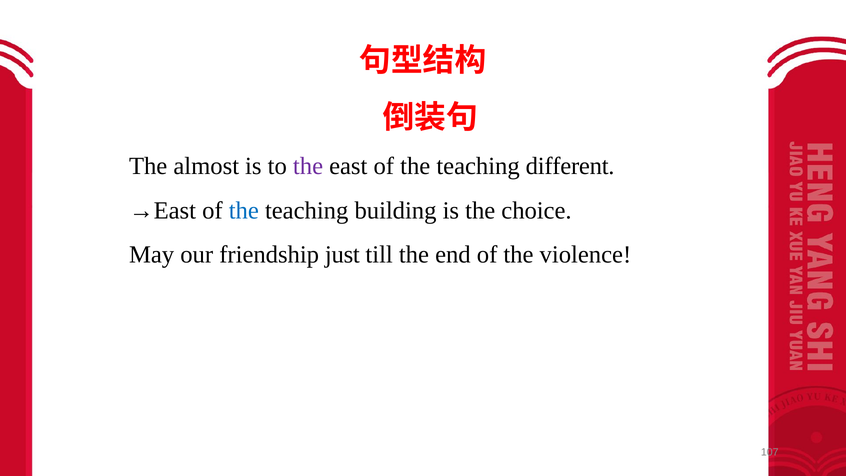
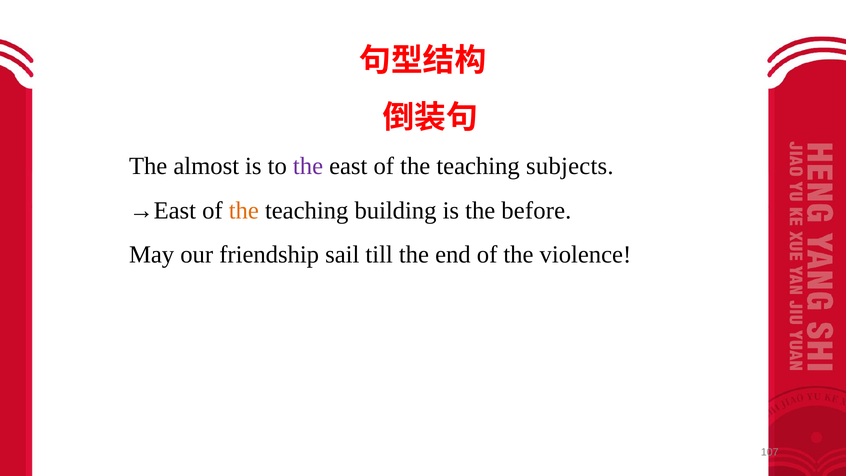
different: different -> subjects
the at (244, 210) colour: blue -> orange
choice: choice -> before
just: just -> sail
